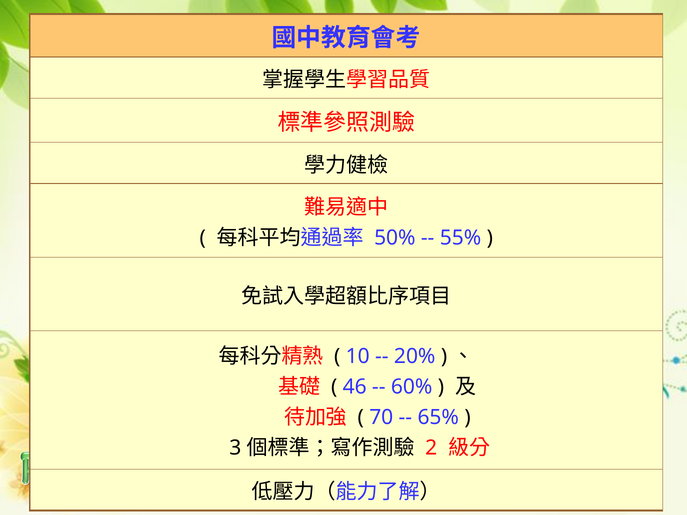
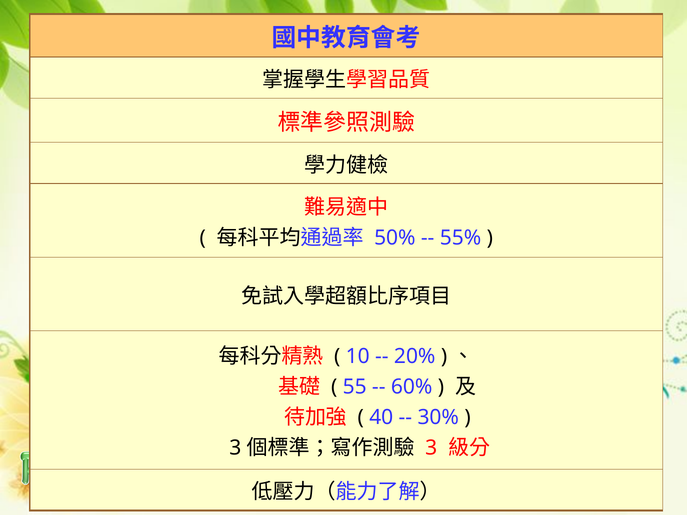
46: 46 -> 55
70: 70 -> 40
65%: 65% -> 30%
2 at (431, 448): 2 -> 3
